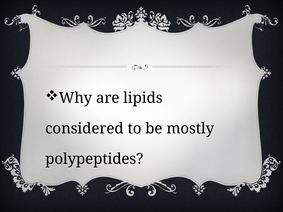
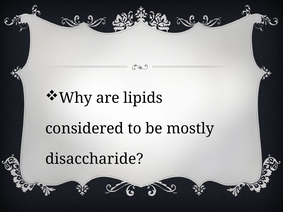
polypeptides: polypeptides -> disaccharide
